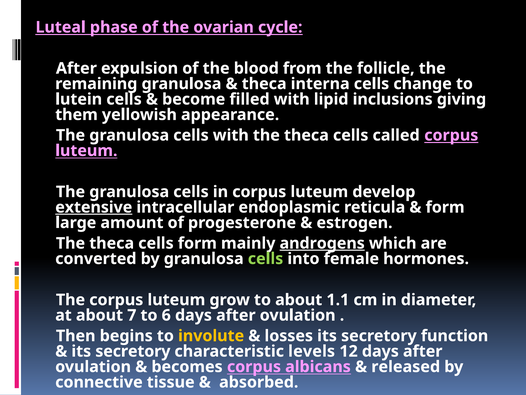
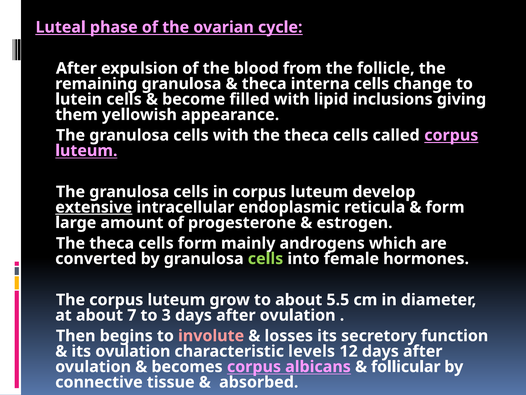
androgens underline: present -> none
1.1: 1.1 -> 5.5
6: 6 -> 3
involute colour: yellow -> pink
secretory at (133, 351): secretory -> ovulation
released: released -> follicular
